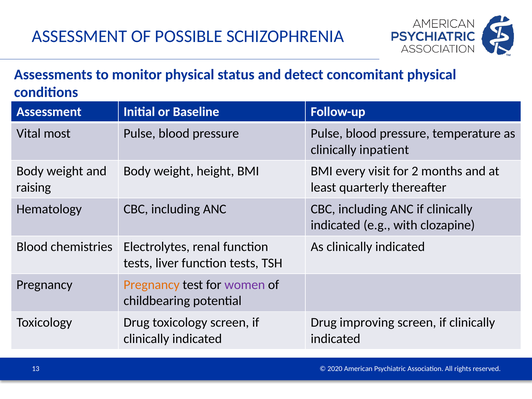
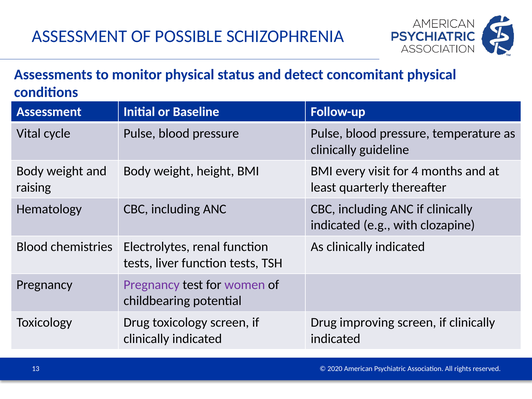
most: most -> cycle
inpatient: inpatient -> guideline
2: 2 -> 4
Pregnancy at (152, 285) colour: orange -> purple
